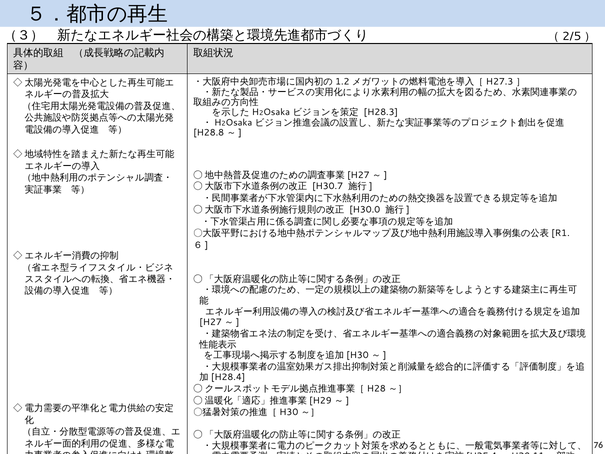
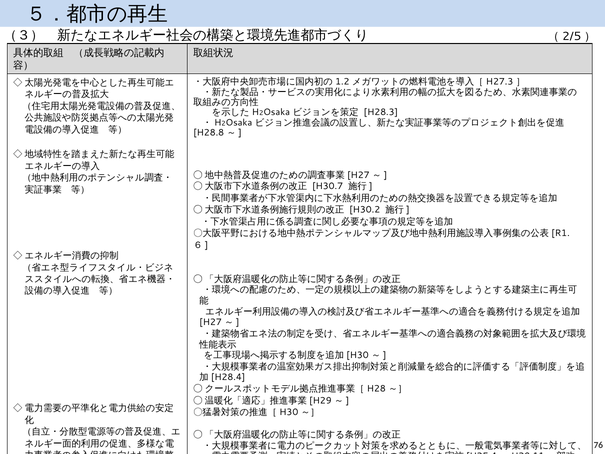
H30.0: H30.0 -> H30.2
